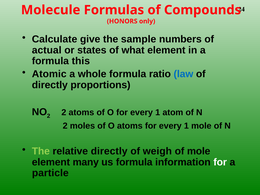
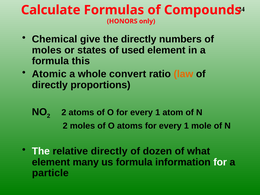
Molecule: Molecule -> Calculate
Calculate: Calculate -> Chemical
the sample: sample -> directly
actual at (47, 50): actual -> moles
what: what -> used
whole formula: formula -> convert
law colour: blue -> orange
The at (41, 151) colour: light green -> white
weigh: weigh -> dozen
of mole: mole -> what
